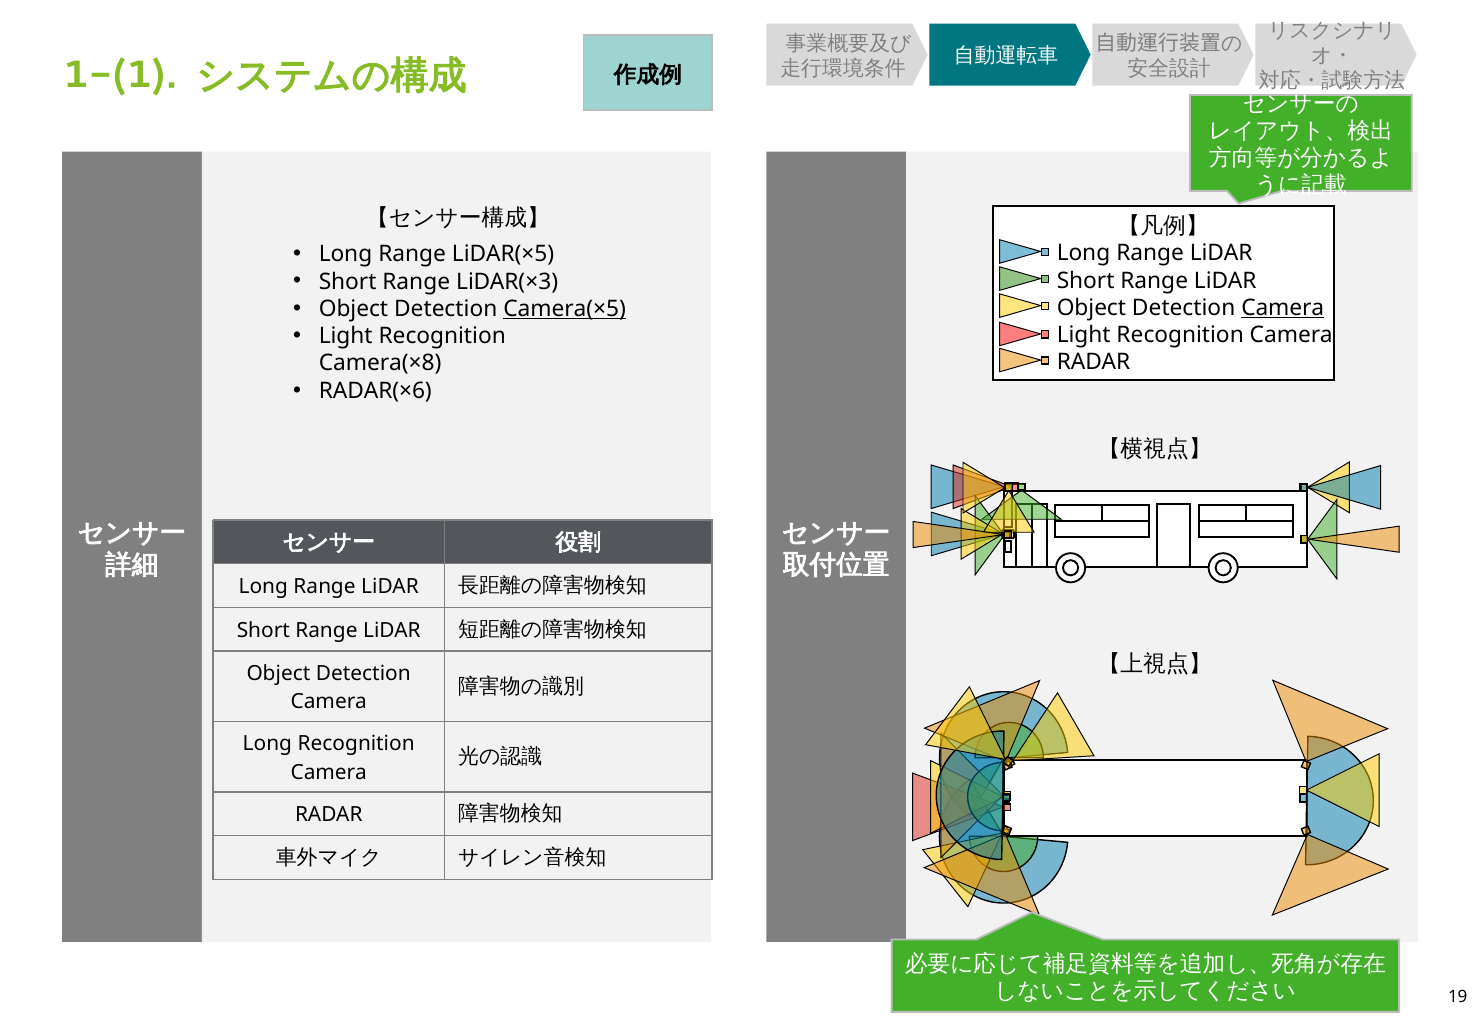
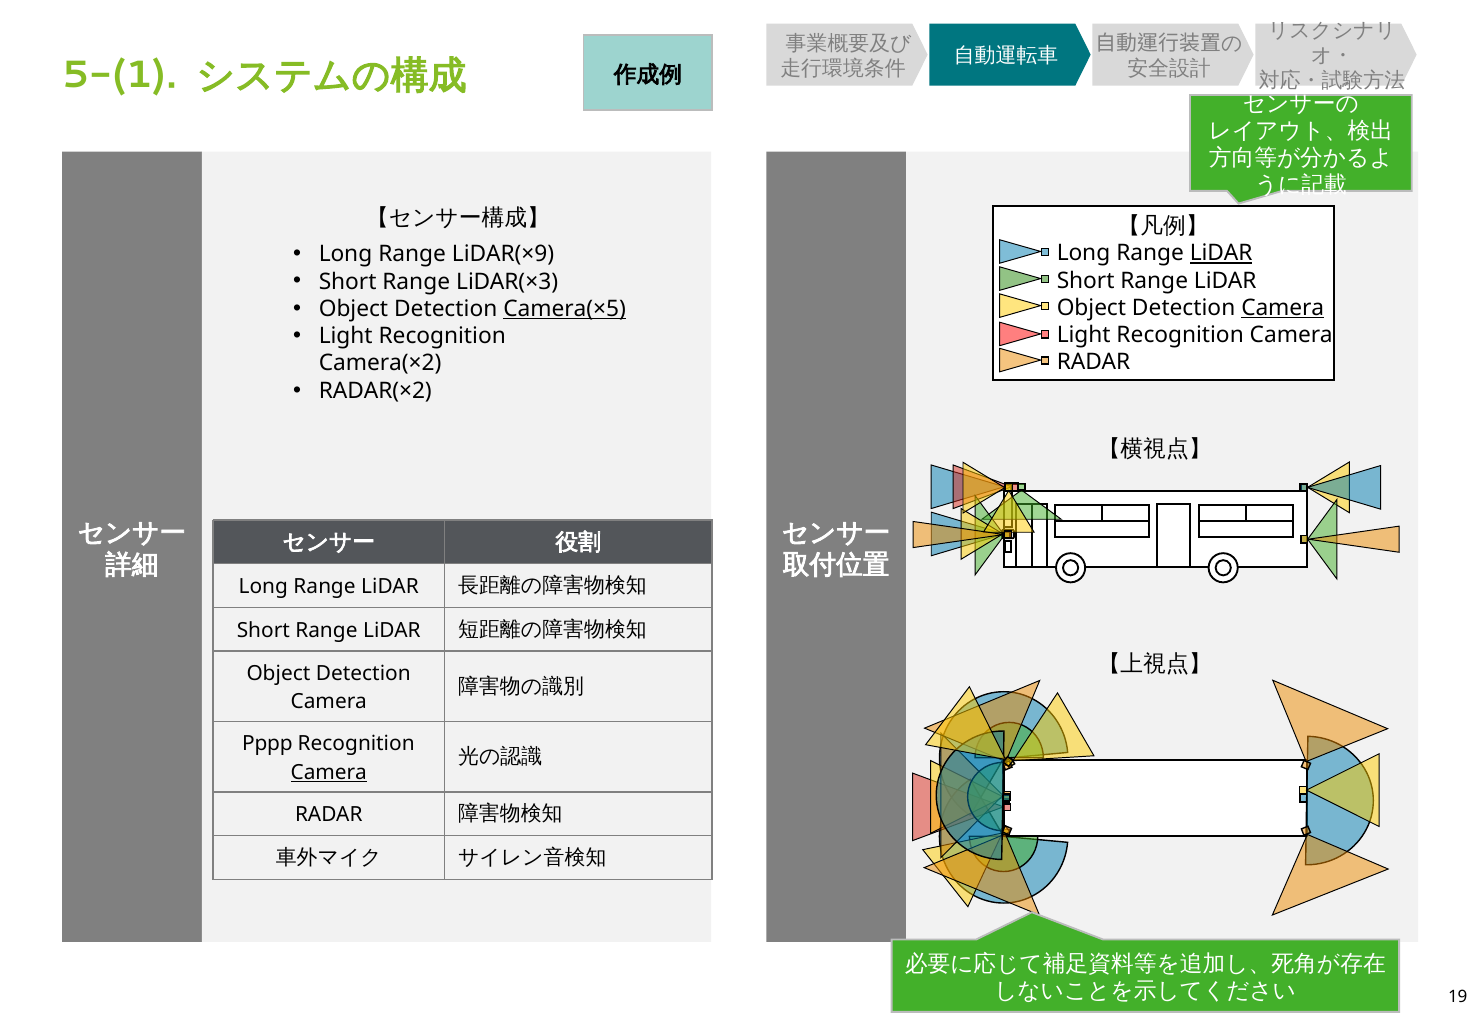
1-(1: 1-(1 -> 5-(1
LiDAR(×5: LiDAR(×5 -> LiDAR(×9
LiDAR at (1221, 253) underline: none -> present
Camera(×8: Camera(×8 -> Camera(×2
RADAR(×6: RADAR(×6 -> RADAR(×2
Long at (267, 744): Long -> Pppp
Camera at (329, 772) underline: none -> present
